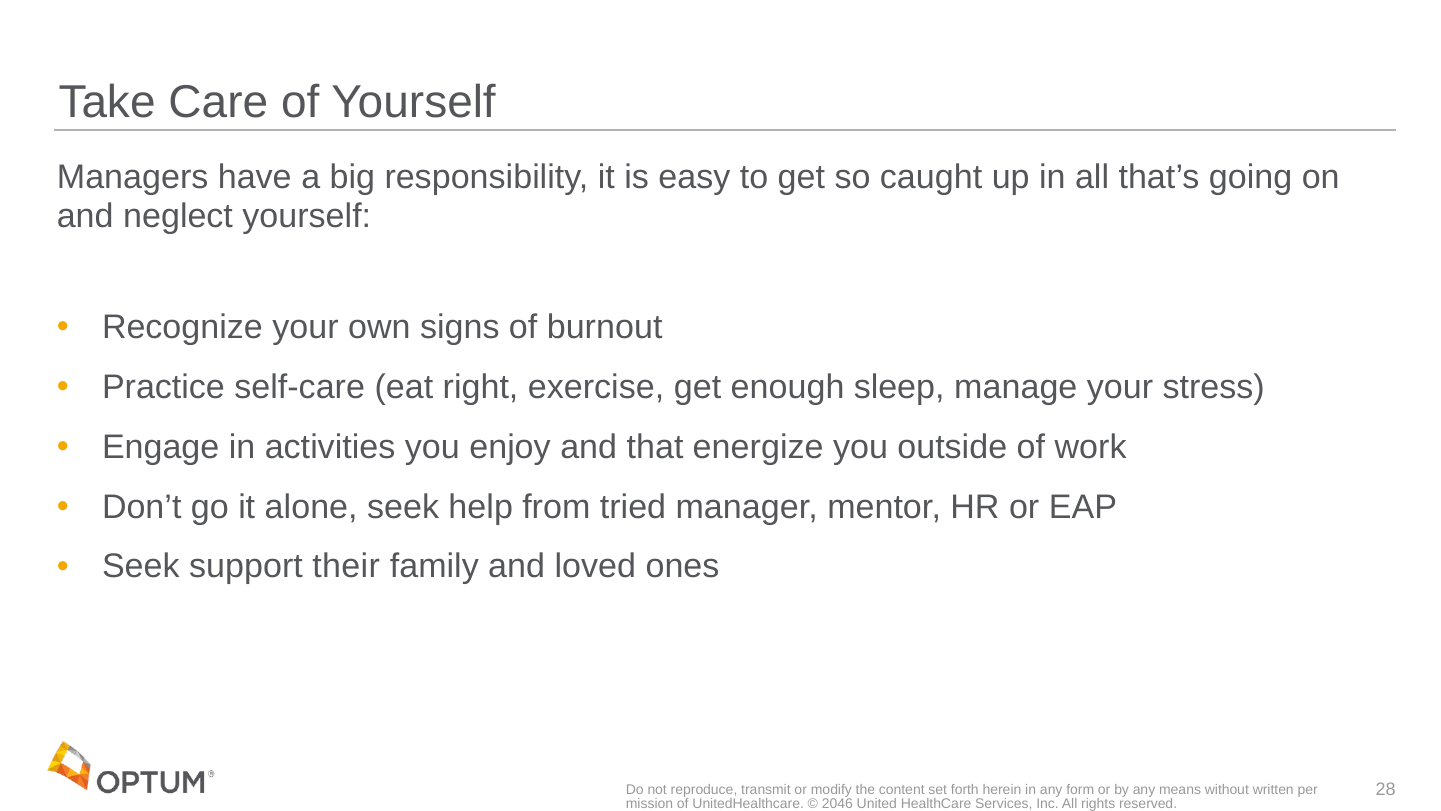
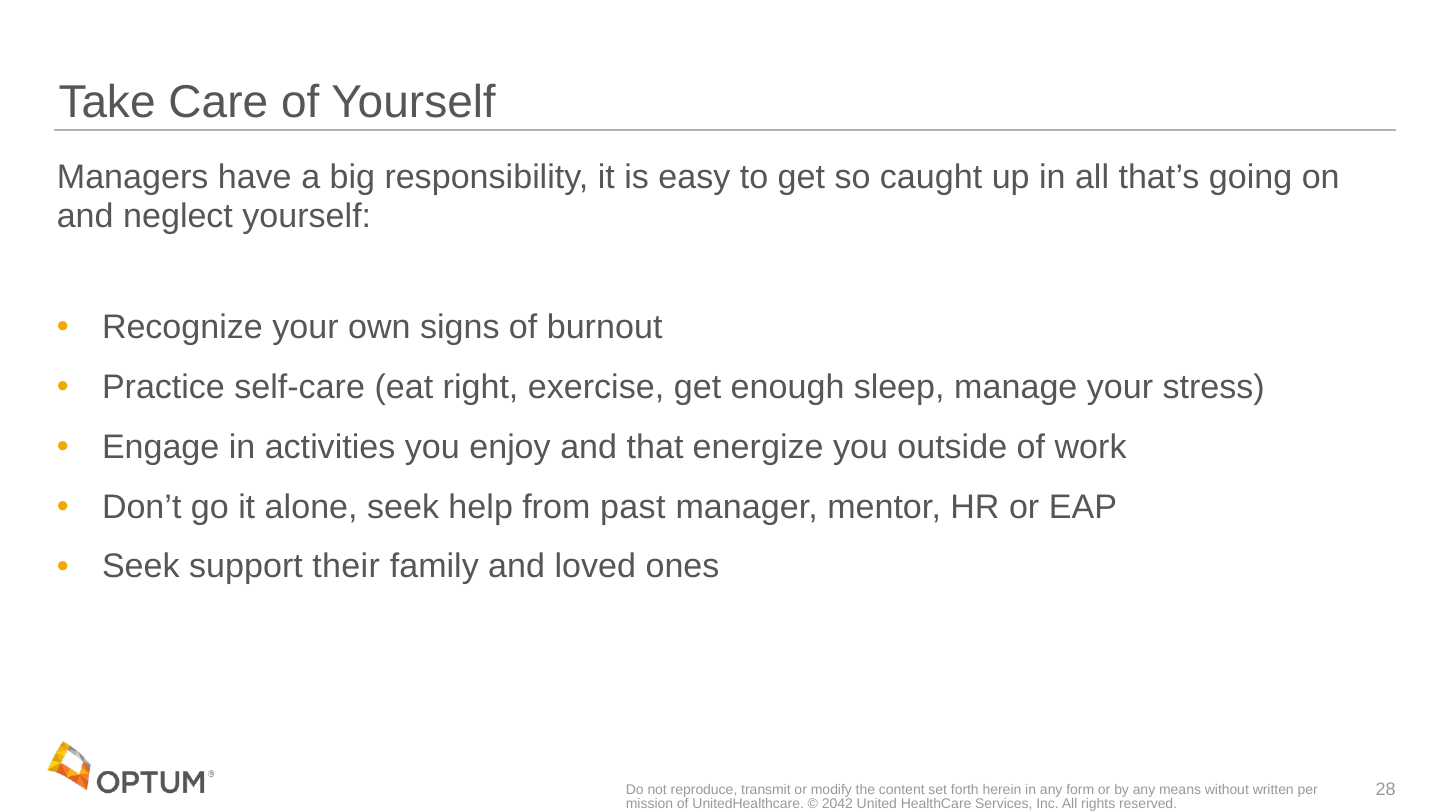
tried: tried -> past
2046: 2046 -> 2042
